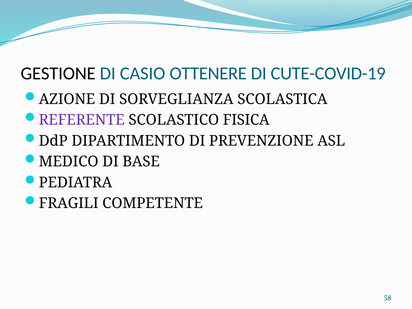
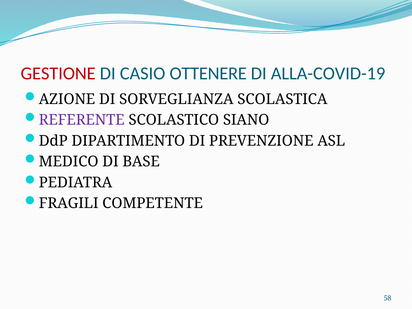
GESTIONE colour: black -> red
CUTE-COVID-19: CUTE-COVID-19 -> ALLA-COVID-19
FISICA: FISICA -> SIANO
